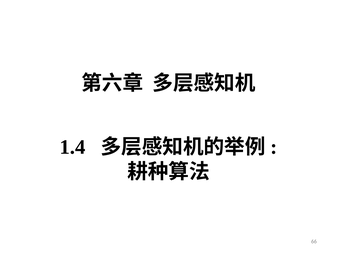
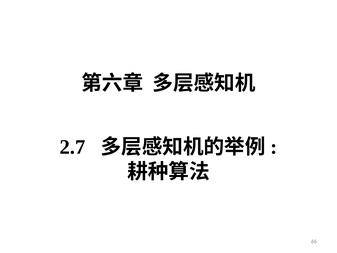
1.4: 1.4 -> 2.7
